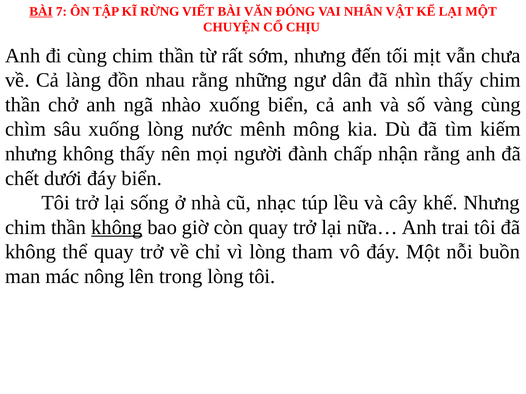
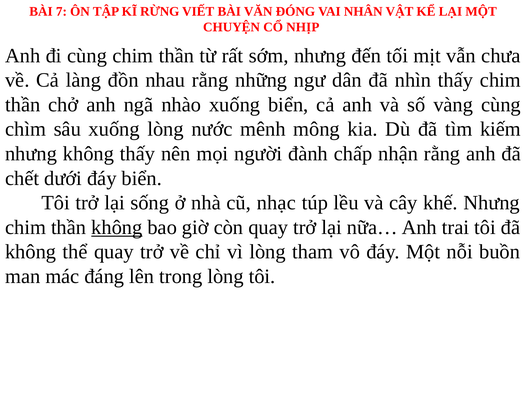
BÀI at (41, 11) underline: present -> none
CHỊU: CHỊU -> NHỊP
nông: nông -> đáng
